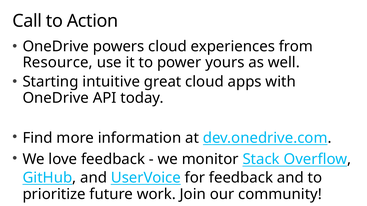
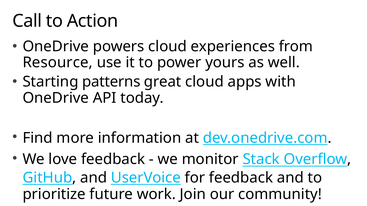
intuitive: intuitive -> patterns
